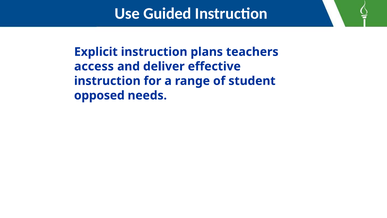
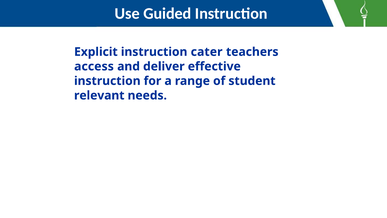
plans: plans -> cater
opposed: opposed -> relevant
